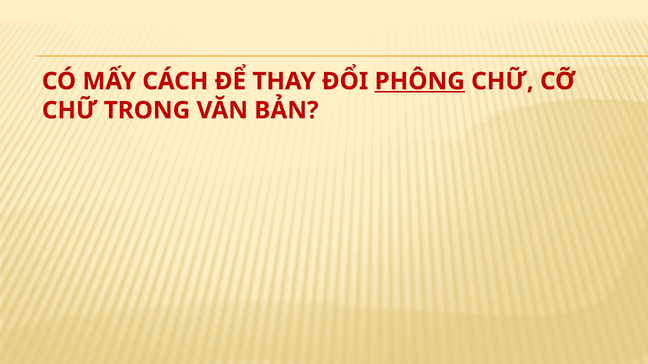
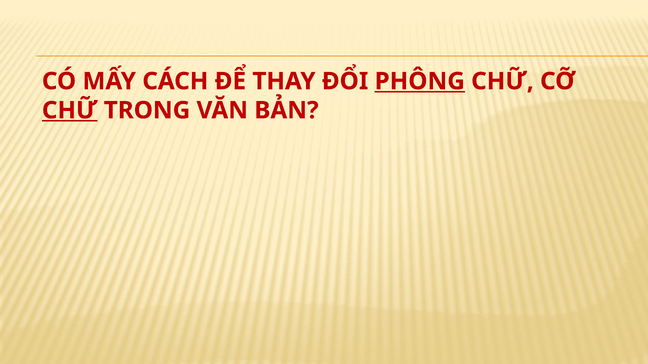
CHỮ at (70, 111) underline: none -> present
